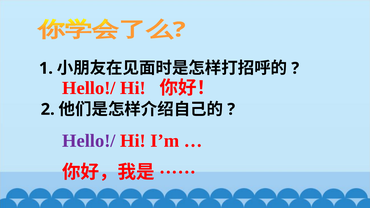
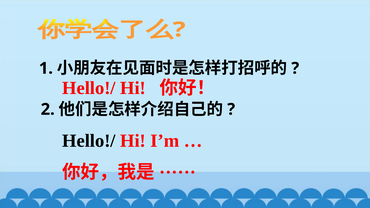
Hello!/ at (89, 141) colour: purple -> black
